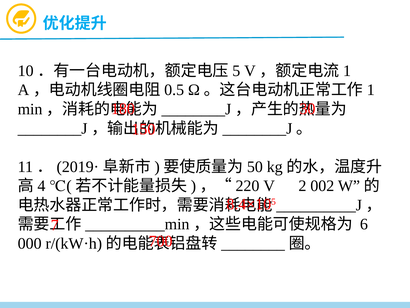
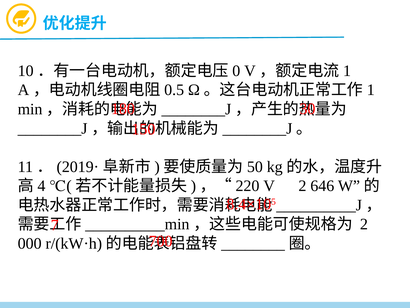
5: 5 -> 0
002: 002 -> 646
6 at (364, 224): 6 -> 2
